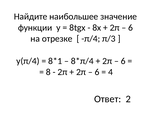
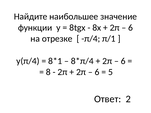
π/3: π/3 -> π/1
4: 4 -> 5
